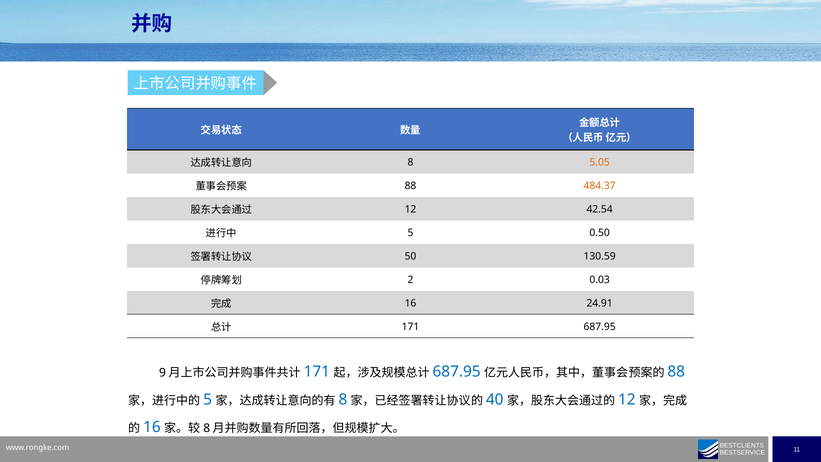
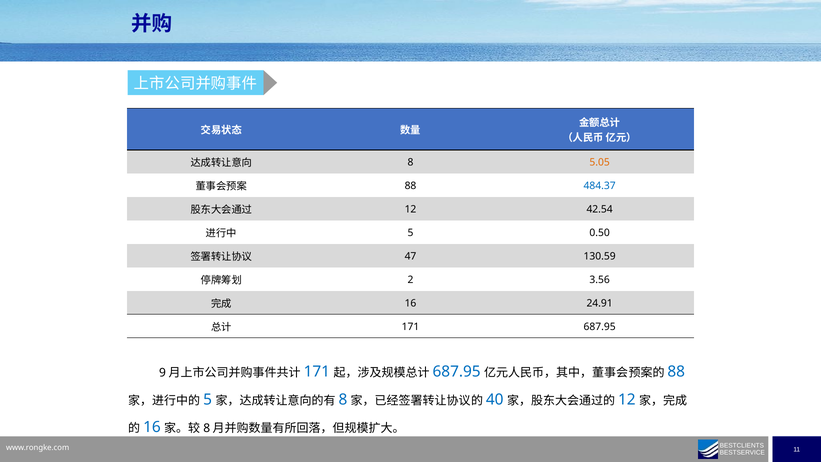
484.37 colour: orange -> blue
50: 50 -> 47
0.03: 0.03 -> 3.56
